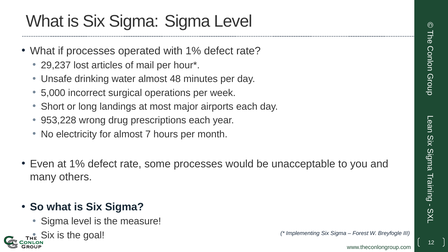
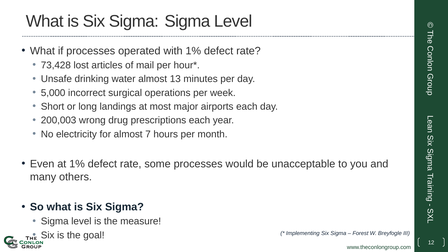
29,237: 29,237 -> 73,428
48: 48 -> 13
953,228: 953,228 -> 200,003
